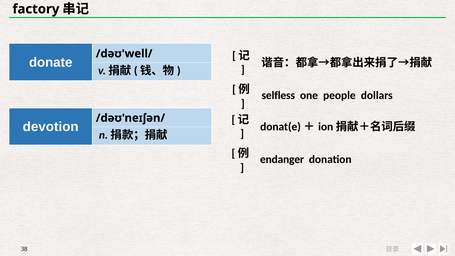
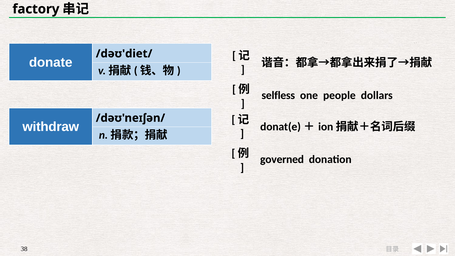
/dəʊ'well/: /dəʊ'well/ -> /dəʊ'diet/
devotion: devotion -> withdraw
endanger: endanger -> governed
